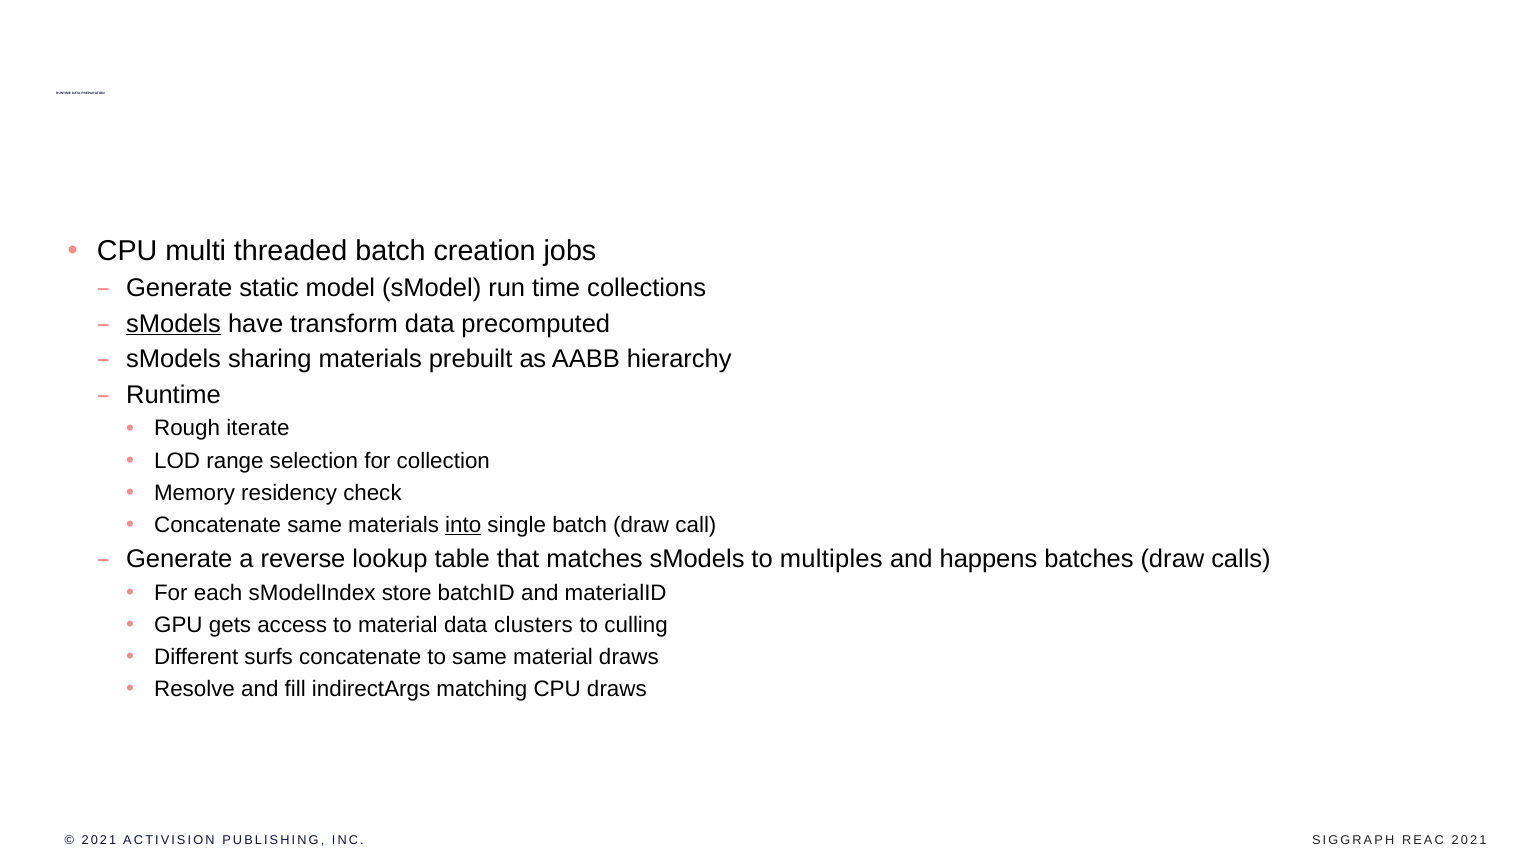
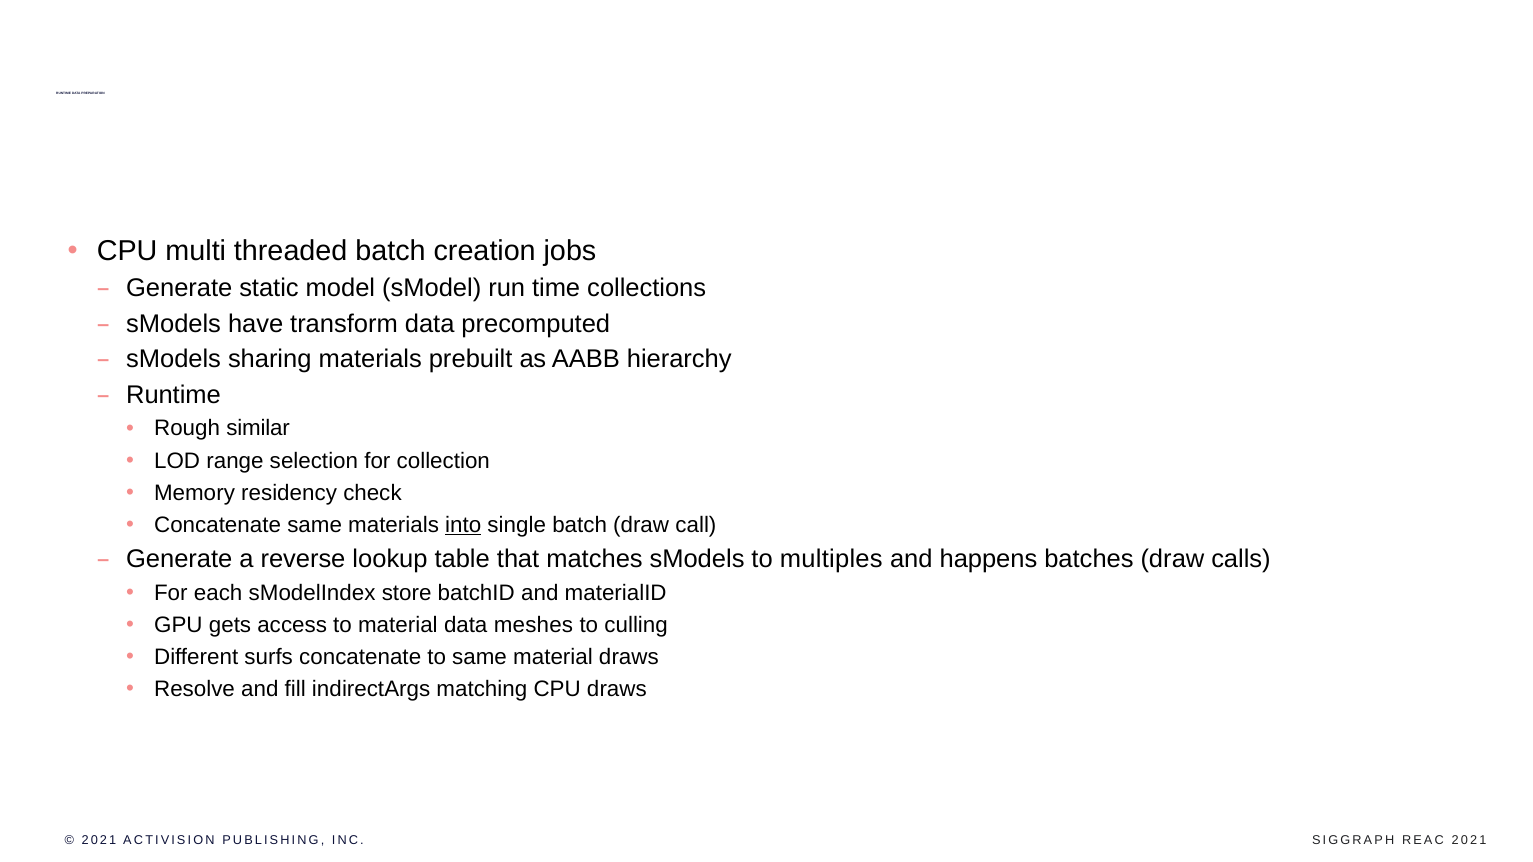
sModels at (174, 324) underline: present -> none
iterate: iterate -> similar
clusters: clusters -> meshes
